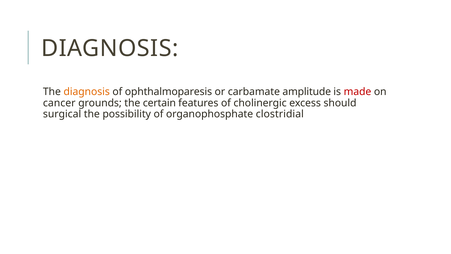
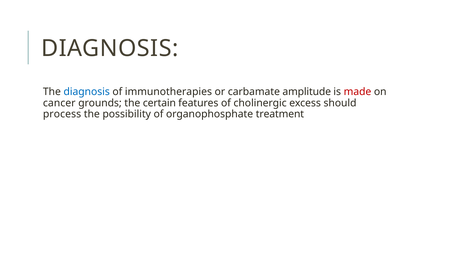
diagnosis at (87, 92) colour: orange -> blue
ophthalmoparesis: ophthalmoparesis -> immunotherapies
surgical: surgical -> process
clostridial: clostridial -> treatment
